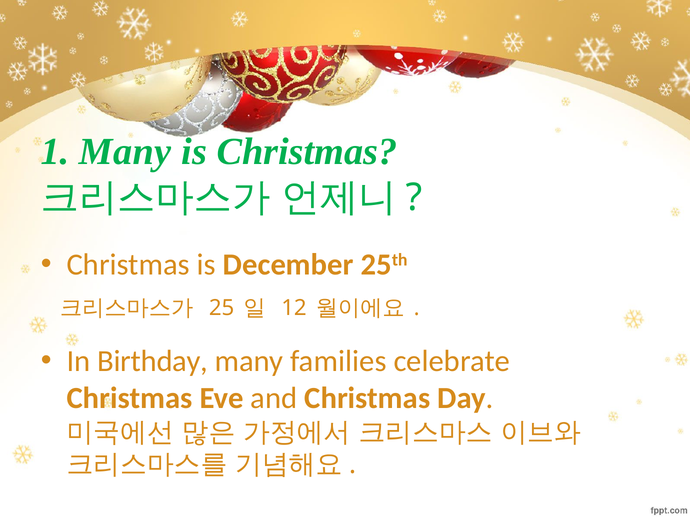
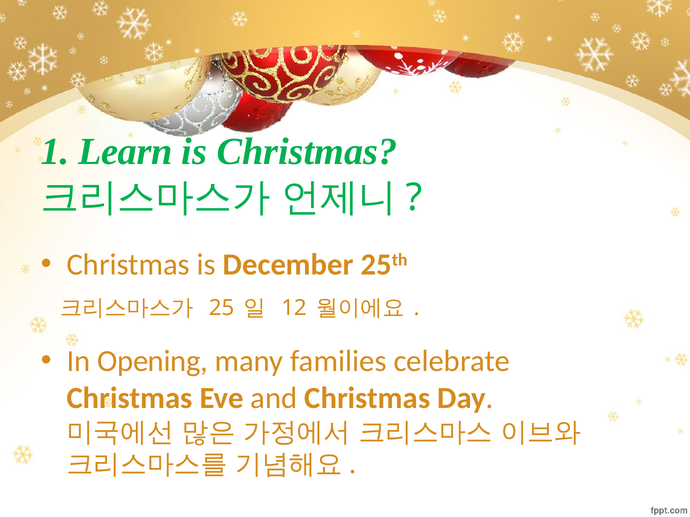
1 Many: Many -> Learn
Birthday: Birthday -> Opening
